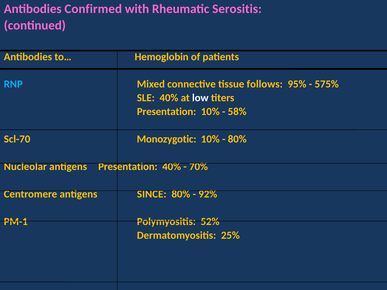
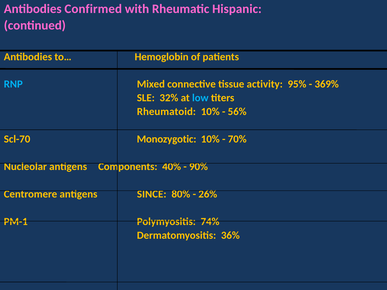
Serositis: Serositis -> Hispanic
follows: follows -> activity
575%: 575% -> 369%
SLE 40%: 40% -> 32%
low colour: white -> light blue
Presentation at (167, 112): Presentation -> Rheumatoid
58%: 58% -> 56%
80% at (237, 139): 80% -> 70%
antigens Presentation: Presentation -> Components
70%: 70% -> 90%
92%: 92% -> 26%
52%: 52% -> 74%
25%: 25% -> 36%
